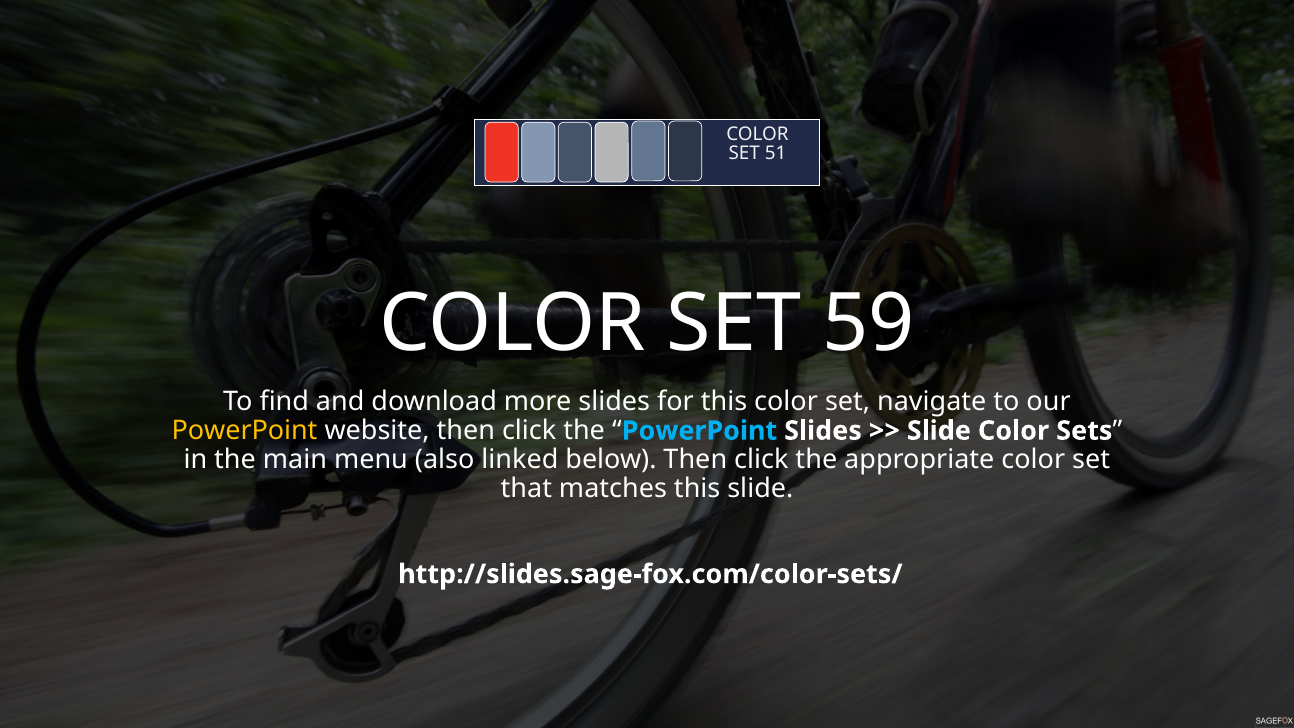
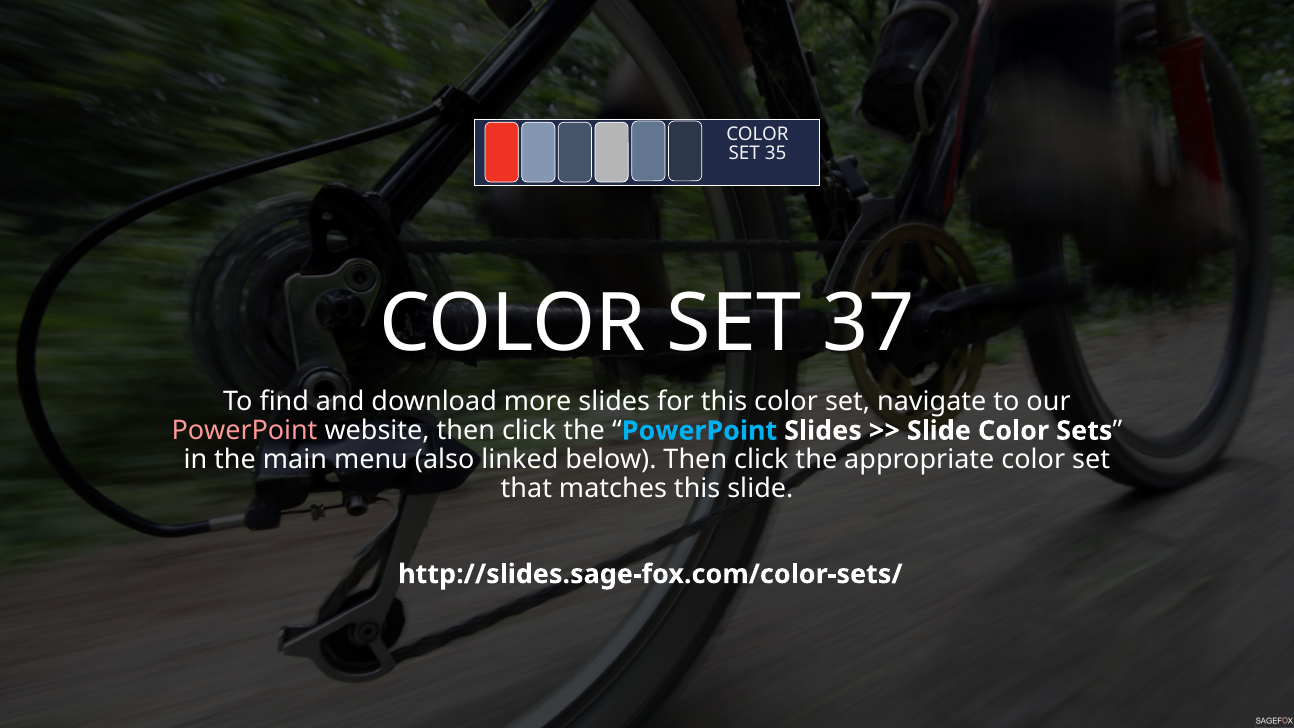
51: 51 -> 35
59: 59 -> 37
PowerPoint at (245, 431) colour: yellow -> pink
